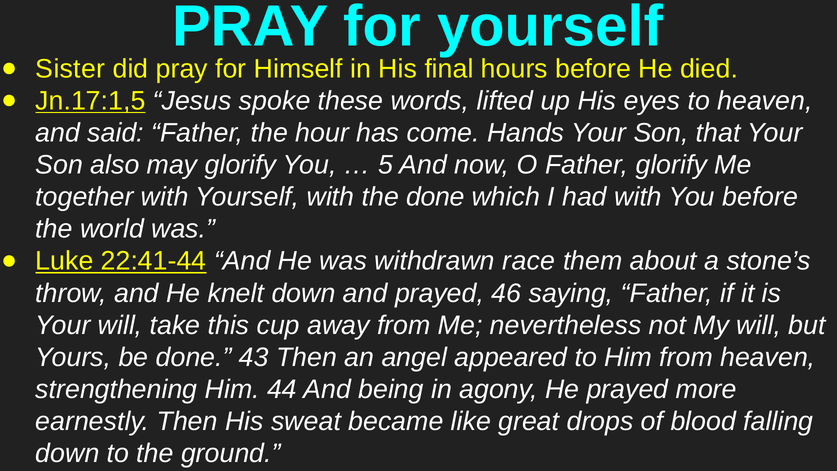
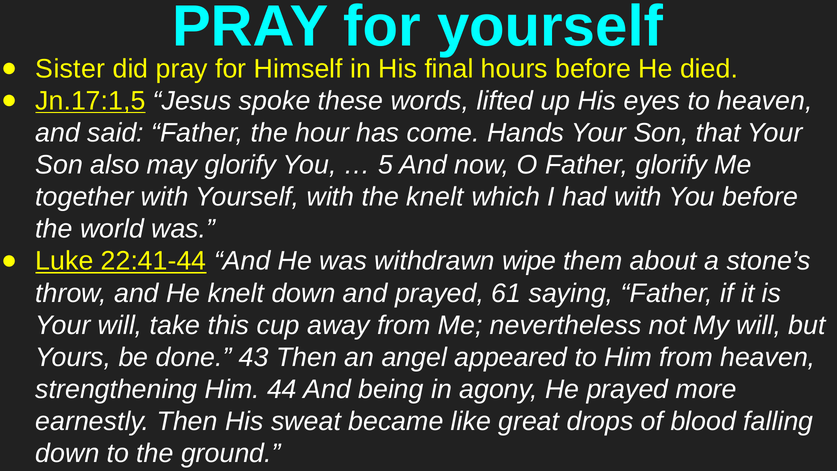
the done: done -> knelt
race: race -> wipe
46: 46 -> 61
